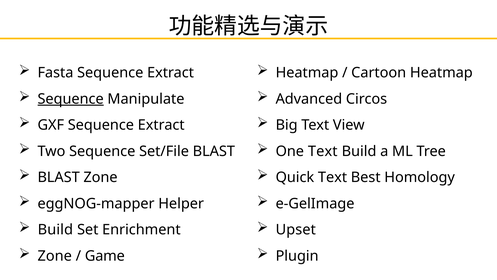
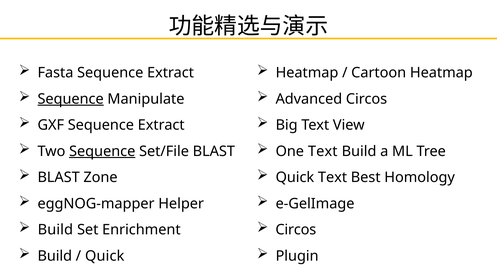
Sequence at (102, 151) underline: none -> present
Upset at (296, 229): Upset -> Circos
Zone at (55, 256): Zone -> Build
Game at (105, 256): Game -> Quick
